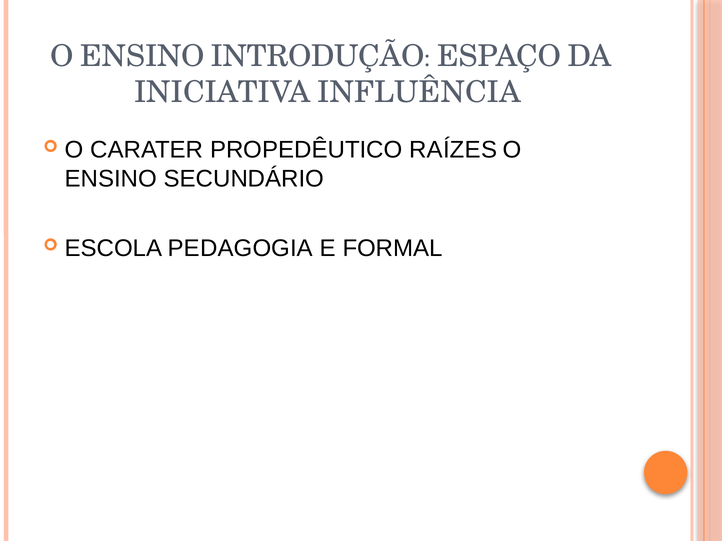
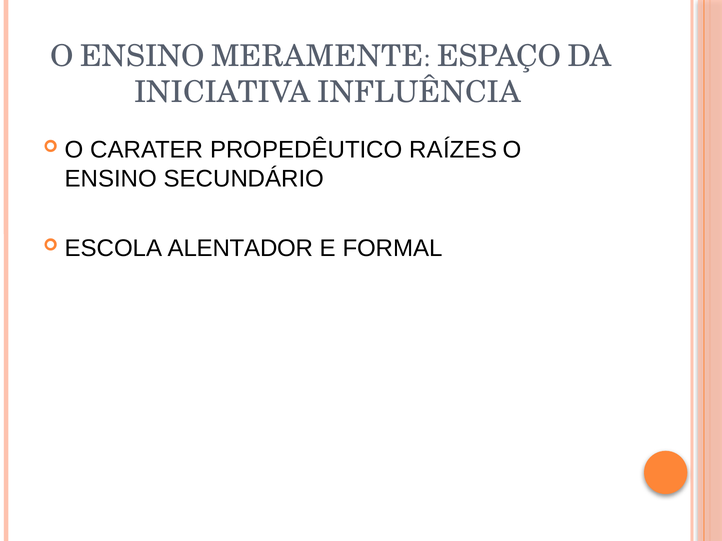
INTRODUÇÃO: INTRODUÇÃO -> MERAMENTE
PEDAGOGIA: PEDAGOGIA -> ALENTADOR
